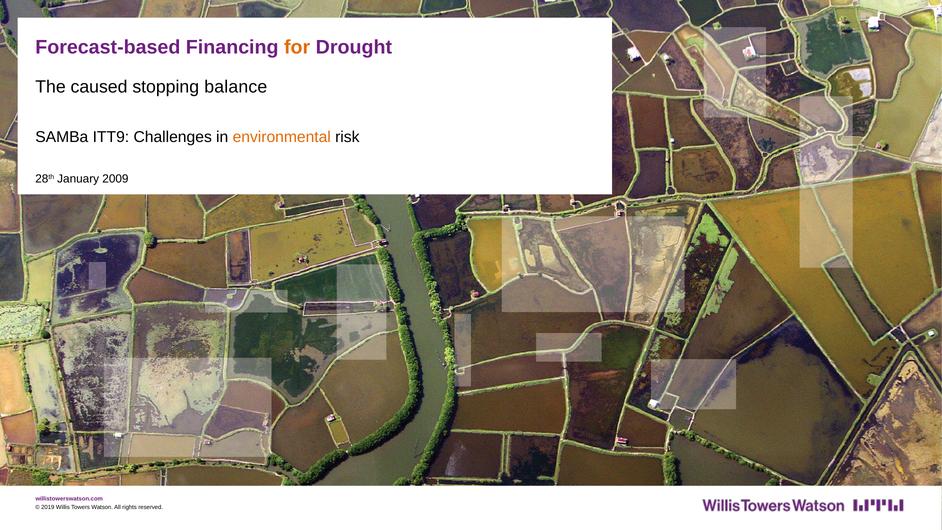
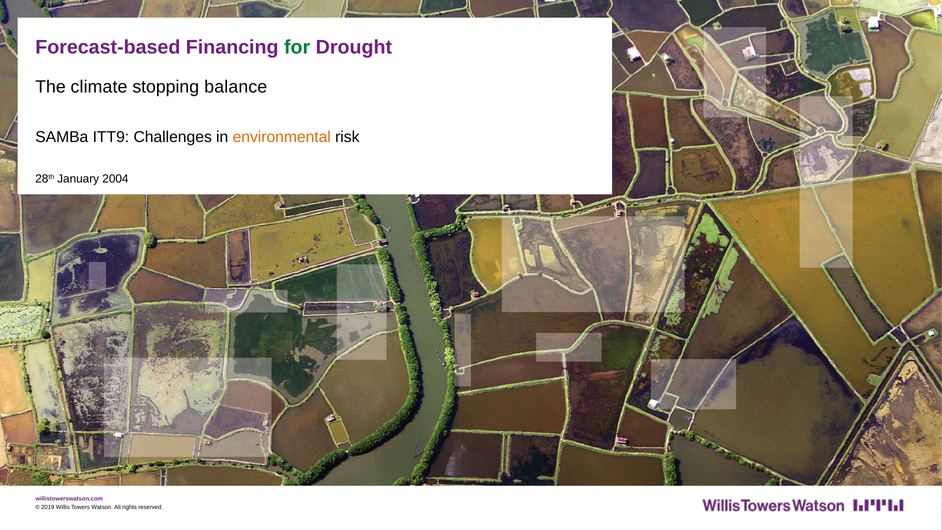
for colour: orange -> green
caused: caused -> climate
2009: 2009 -> 2004
